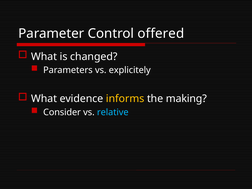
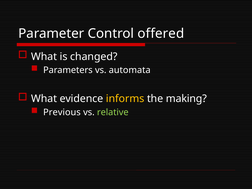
explicitely: explicitely -> automata
Consider: Consider -> Previous
relative colour: light blue -> light green
